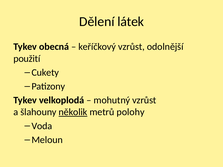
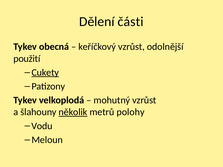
látek: látek -> části
Cukety underline: none -> present
Voda: Voda -> Vodu
